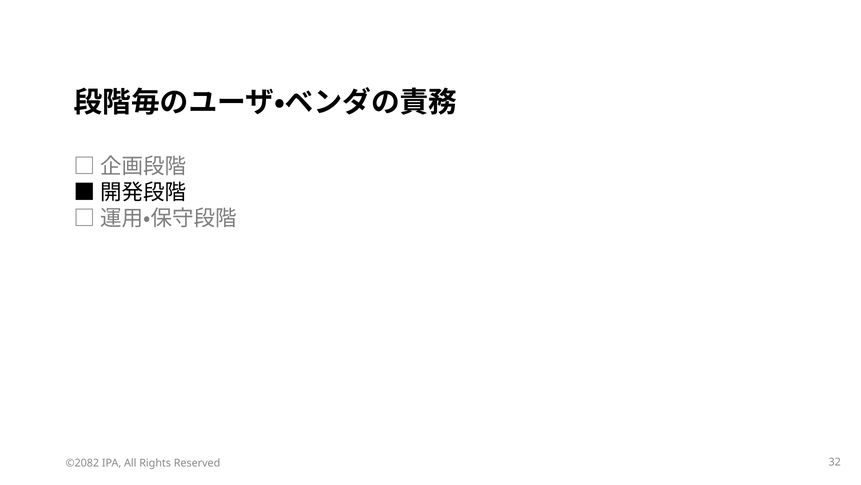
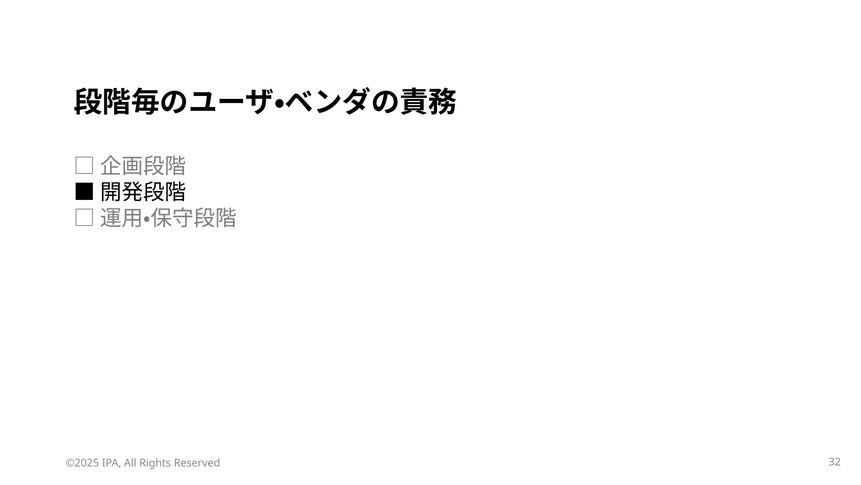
©2082: ©2082 -> ©2025
